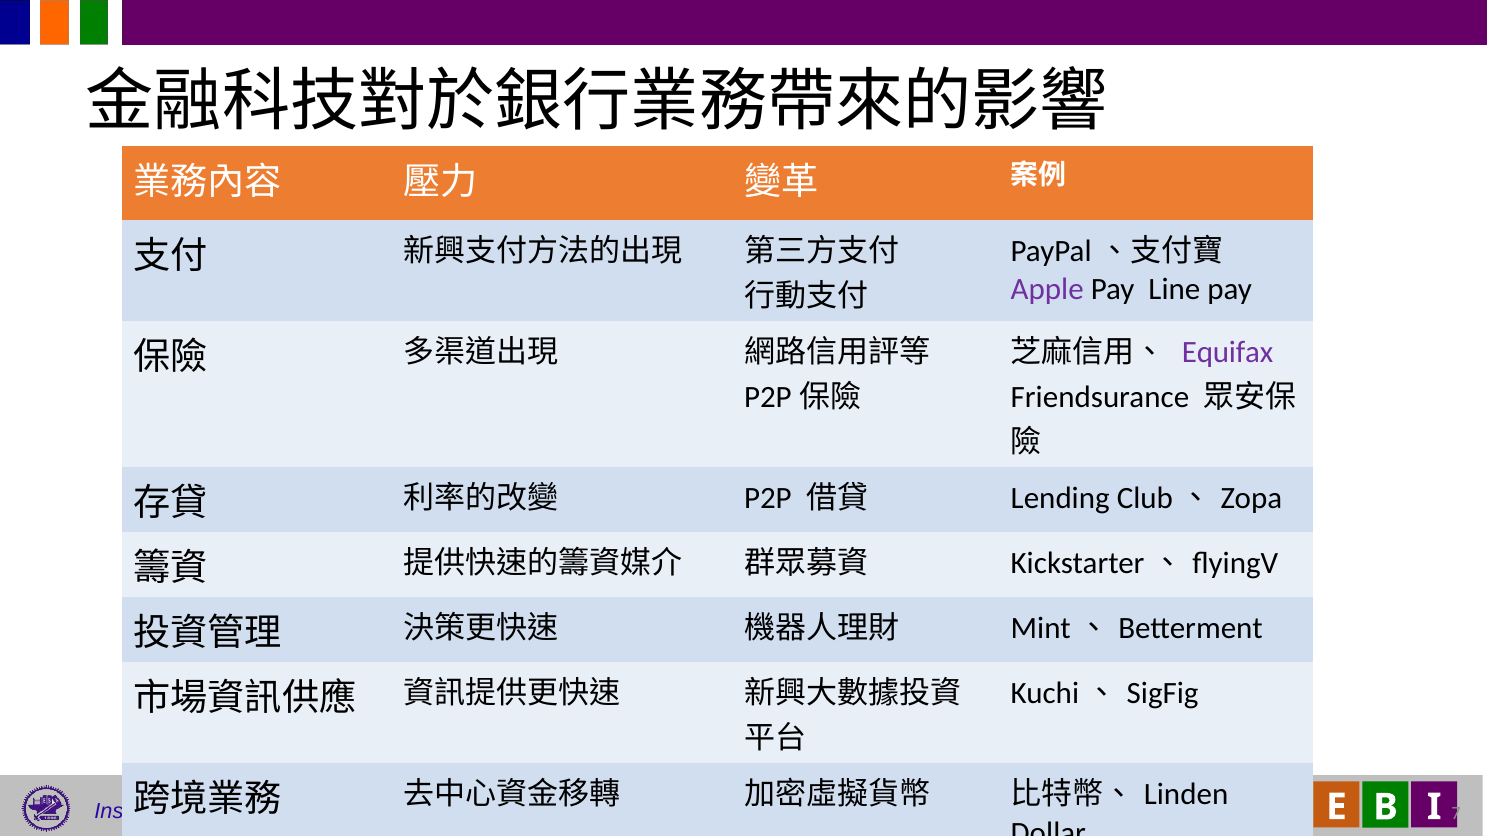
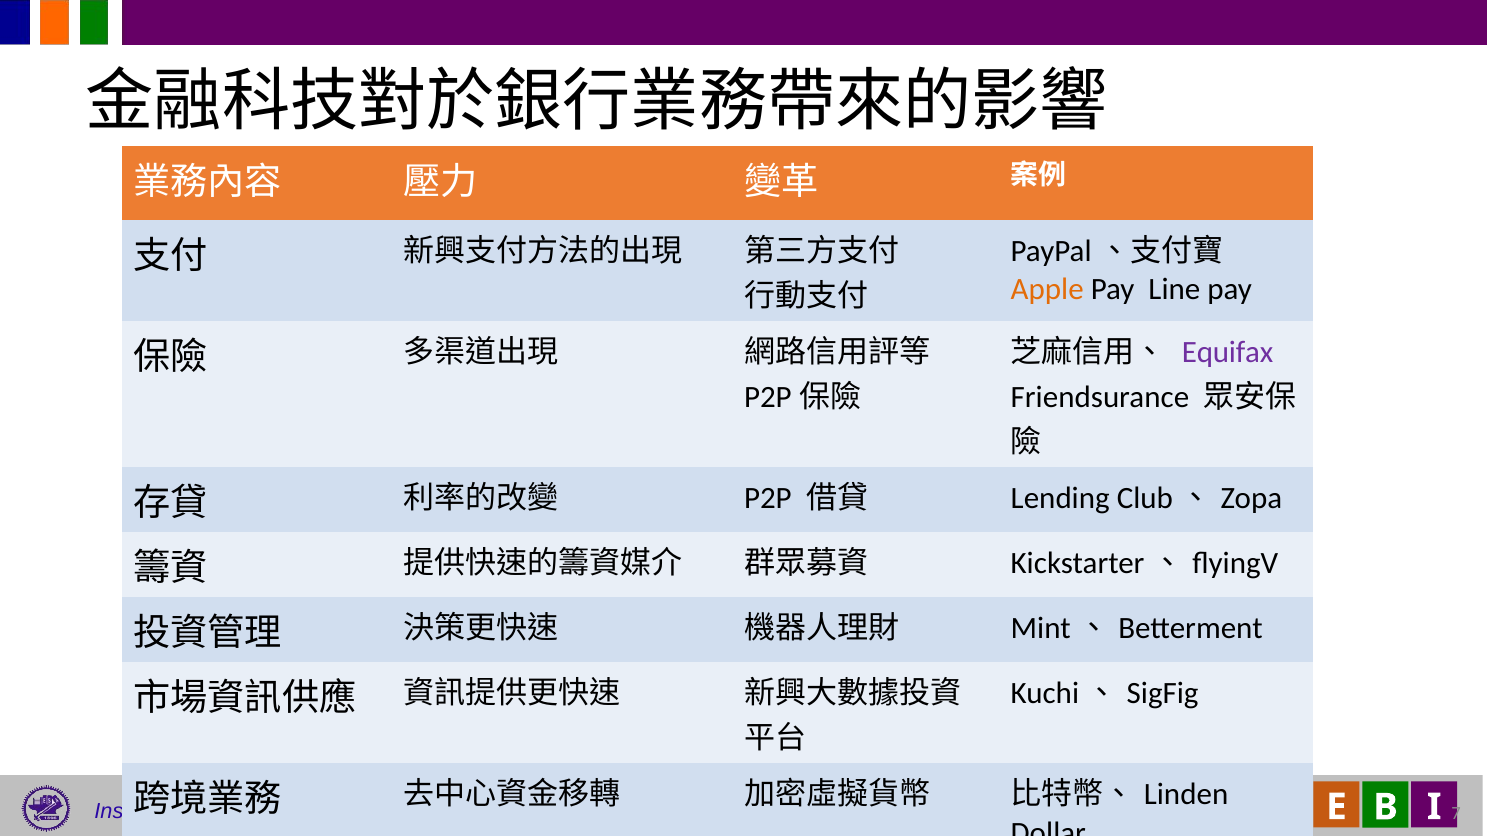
Apple colour: purple -> orange
